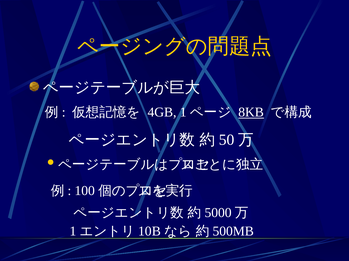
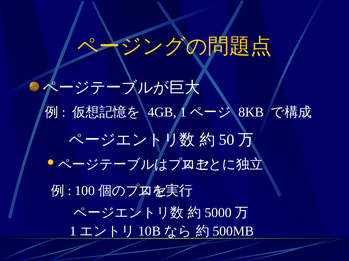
8KB underline: present -> none
